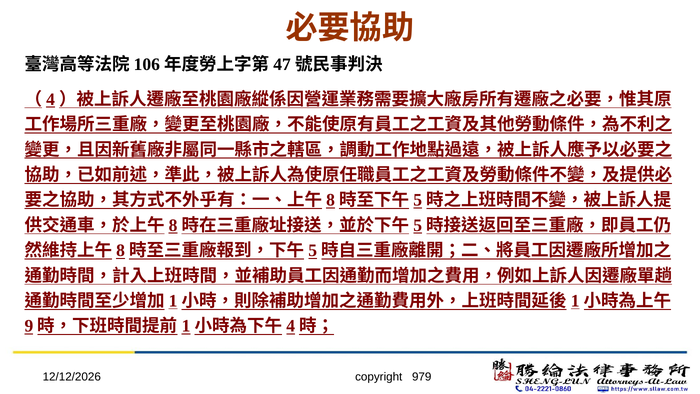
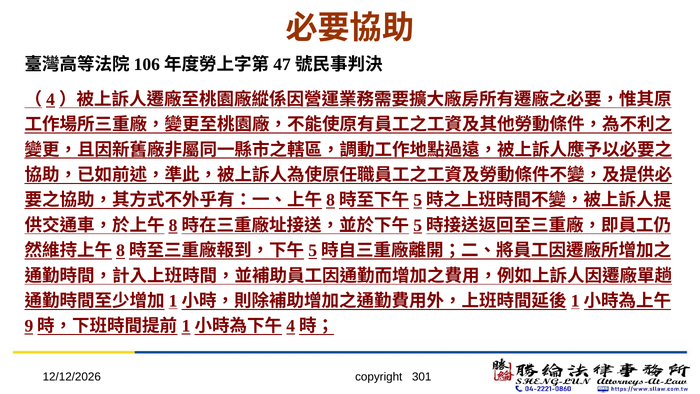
979: 979 -> 301
